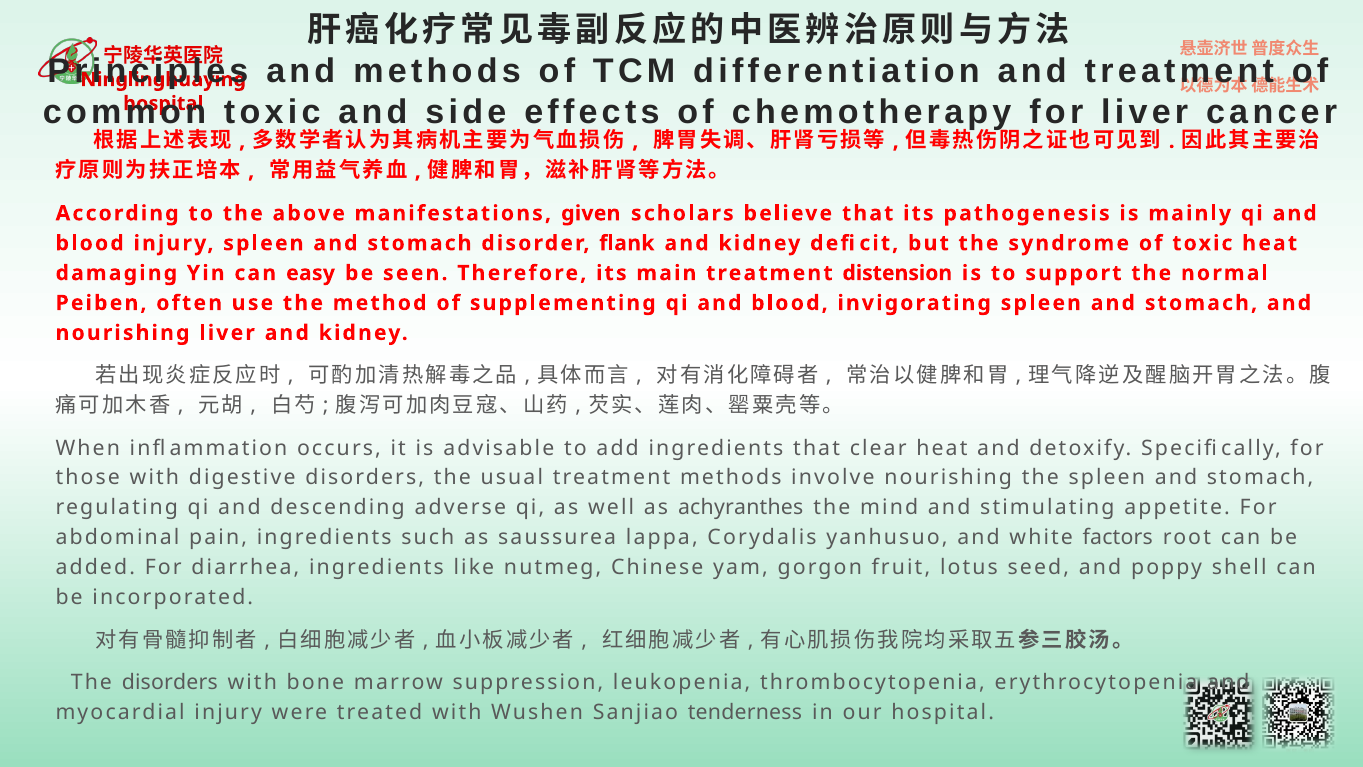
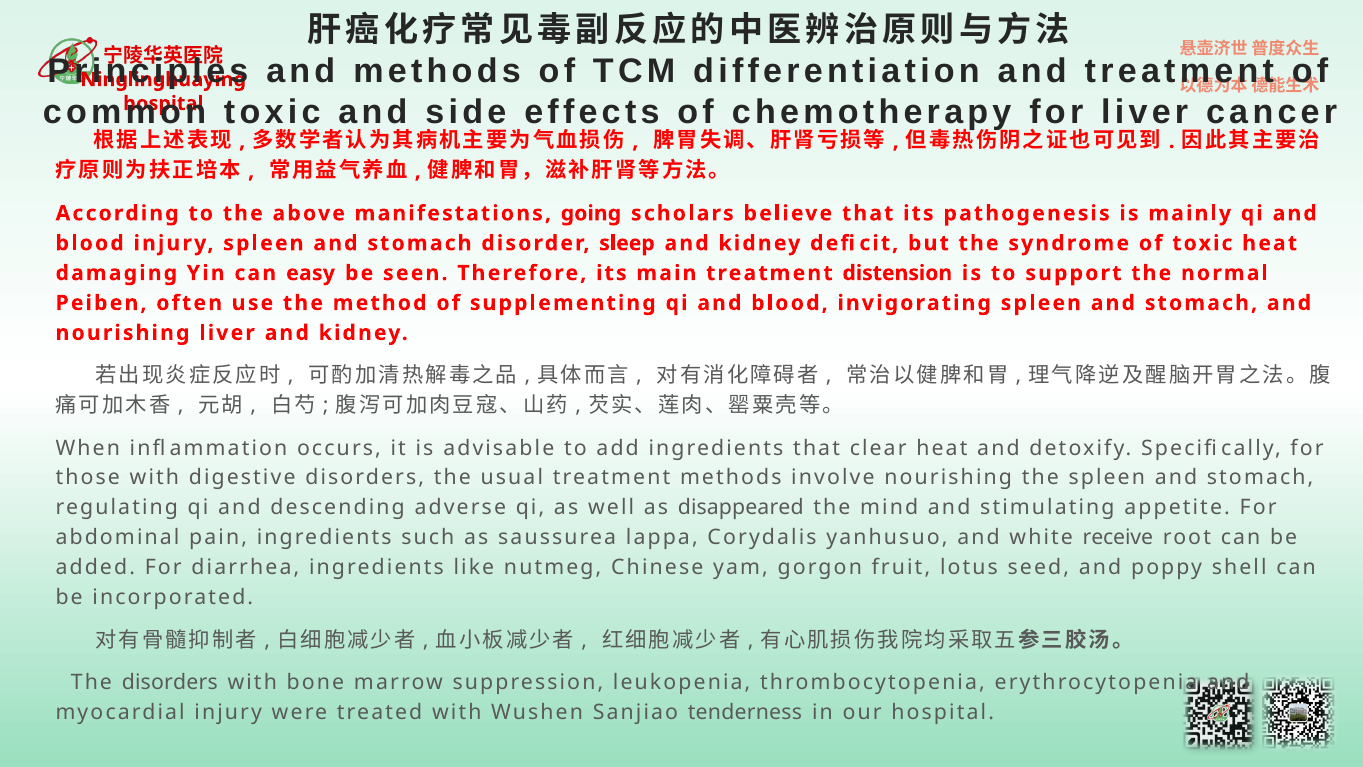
given: given -> going
flank: flank -> sleep
achyranthes: achyranthes -> disappeared
factors: factors -> receive
